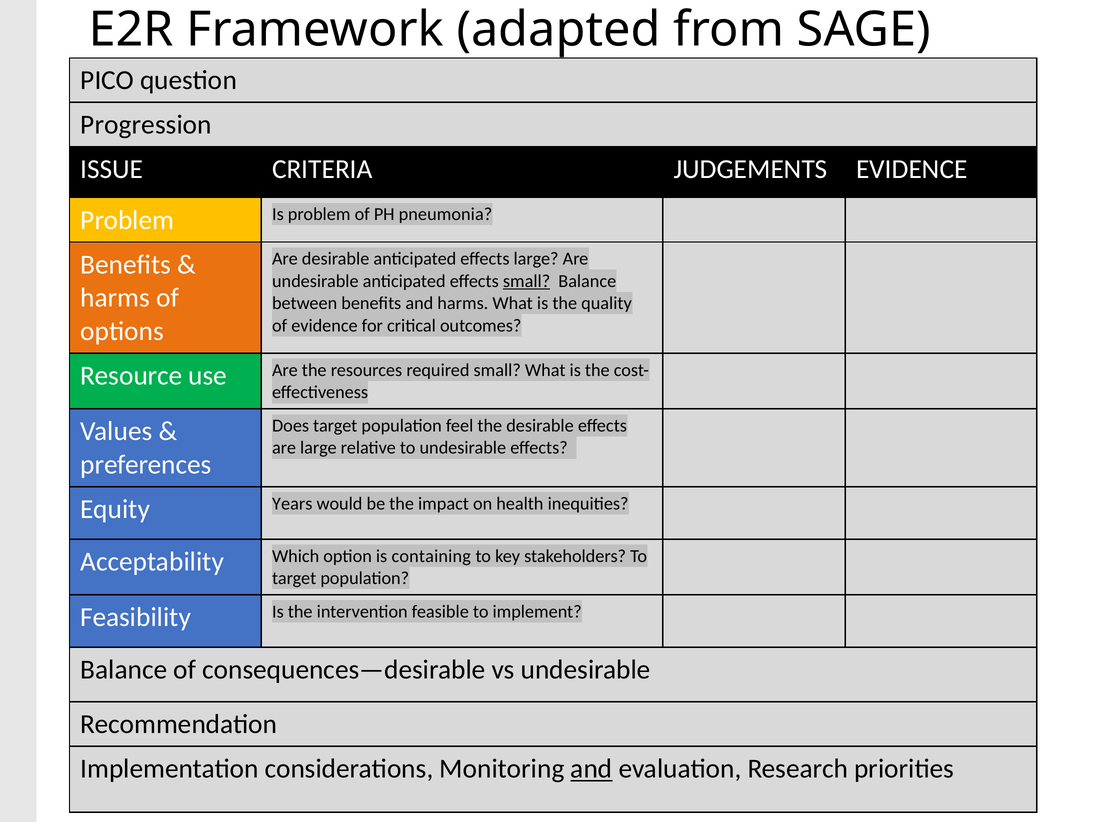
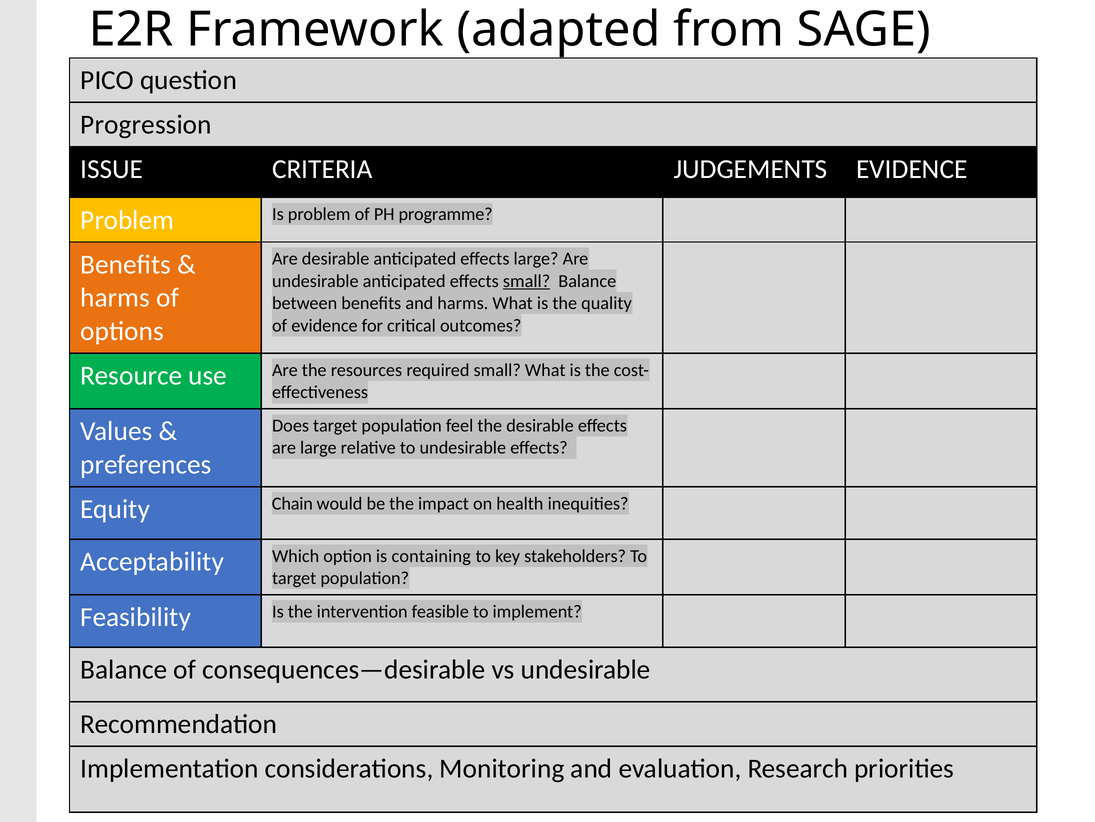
pneumonia: pneumonia -> programme
Years: Years -> Chain
and at (591, 768) underline: present -> none
